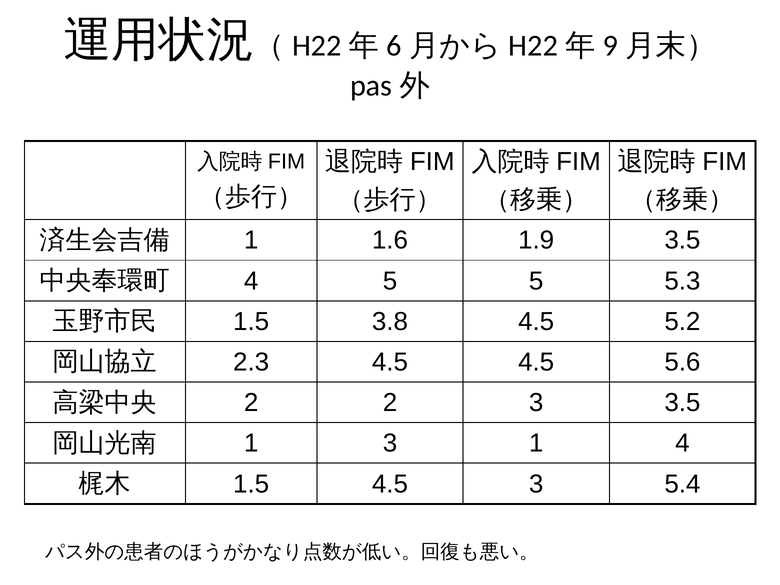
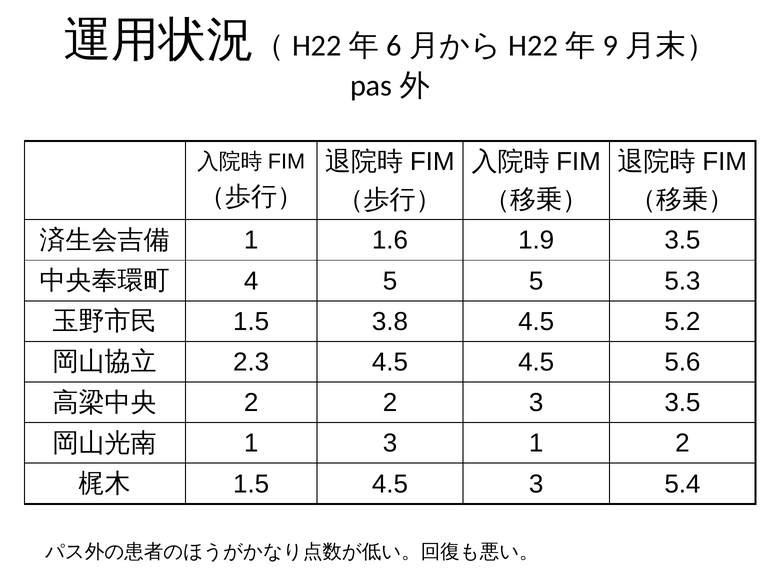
1 4: 4 -> 2
